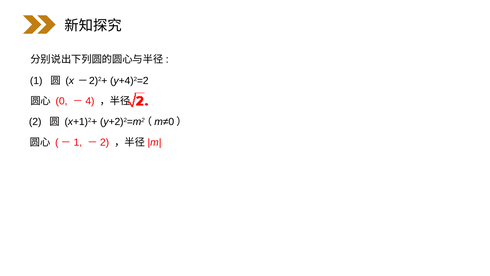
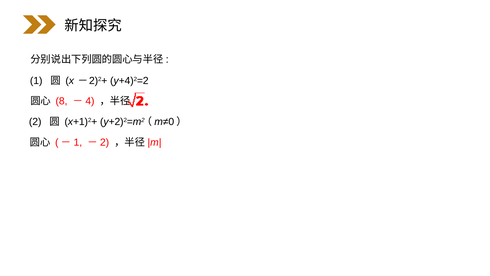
0: 0 -> 8
